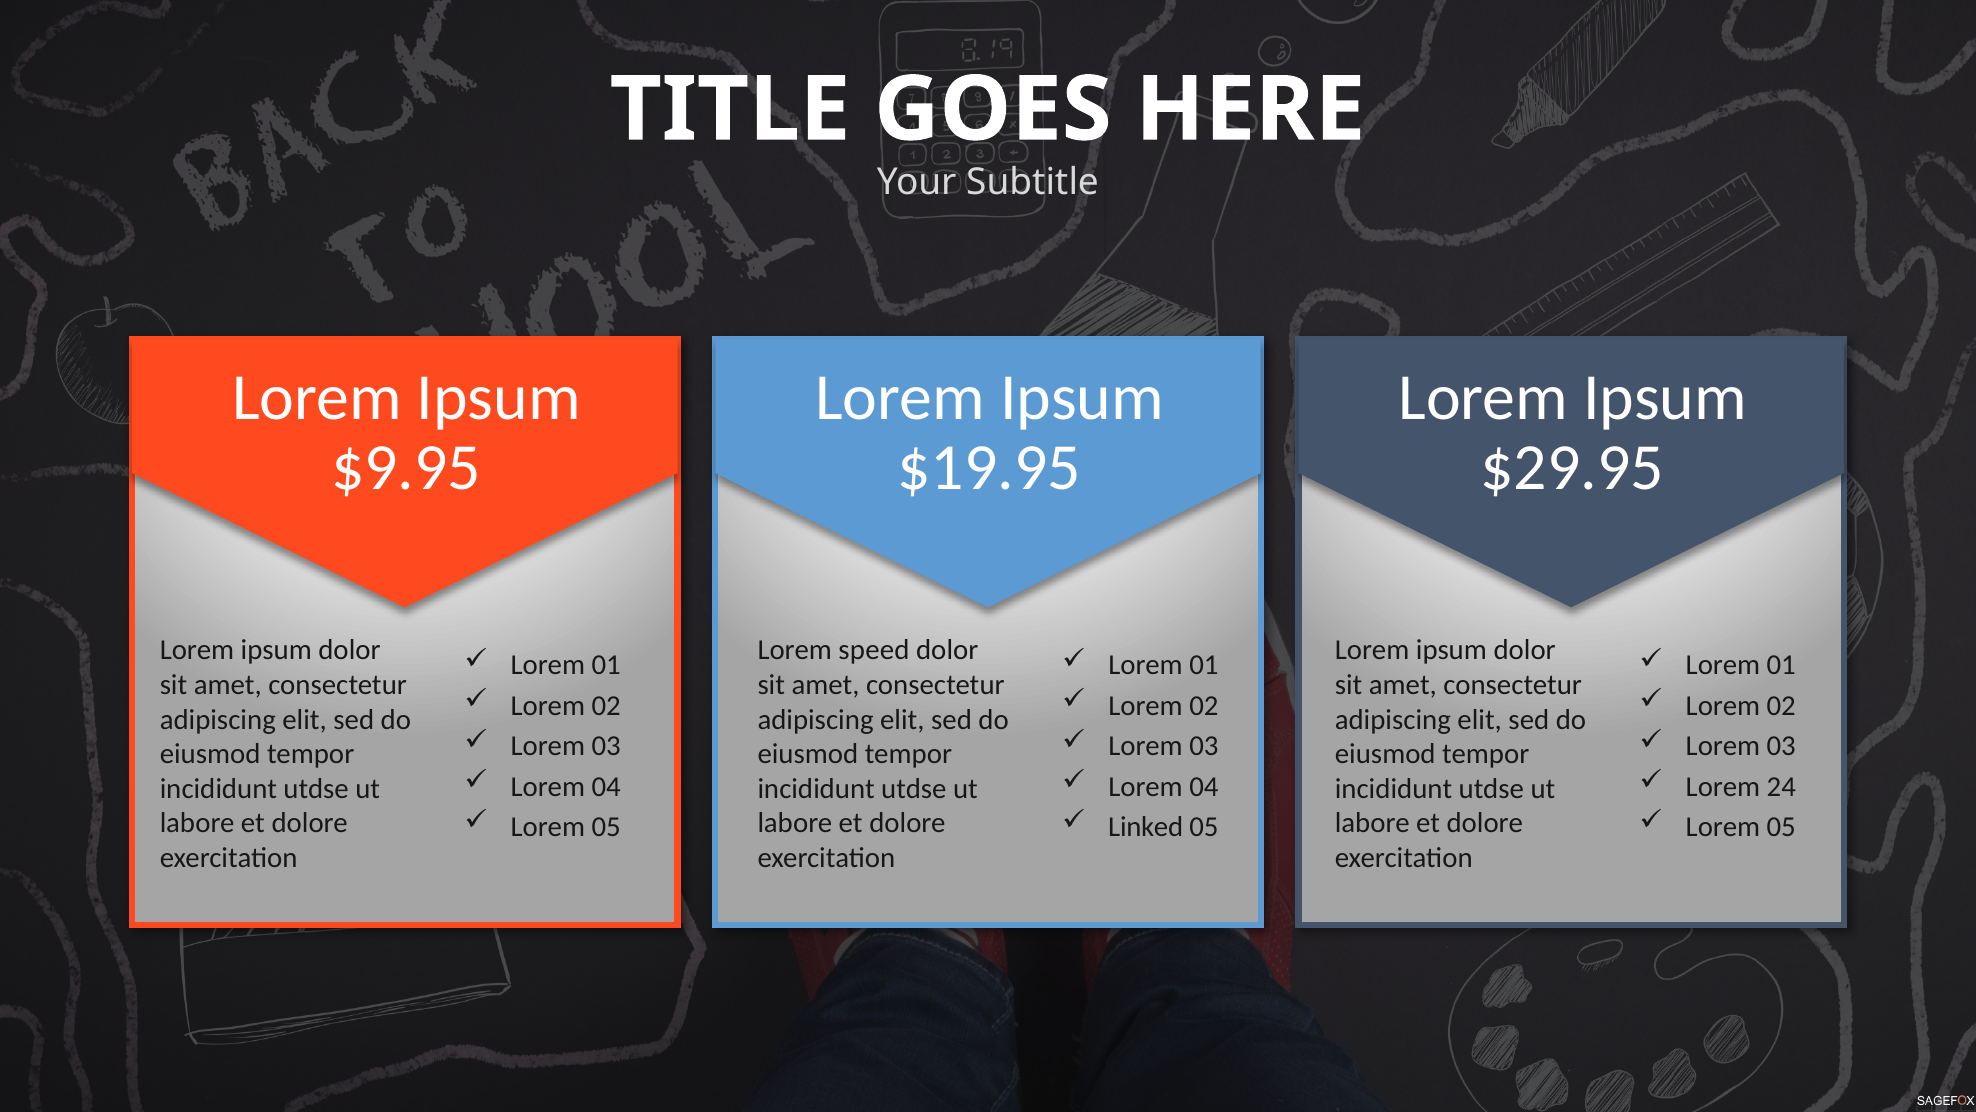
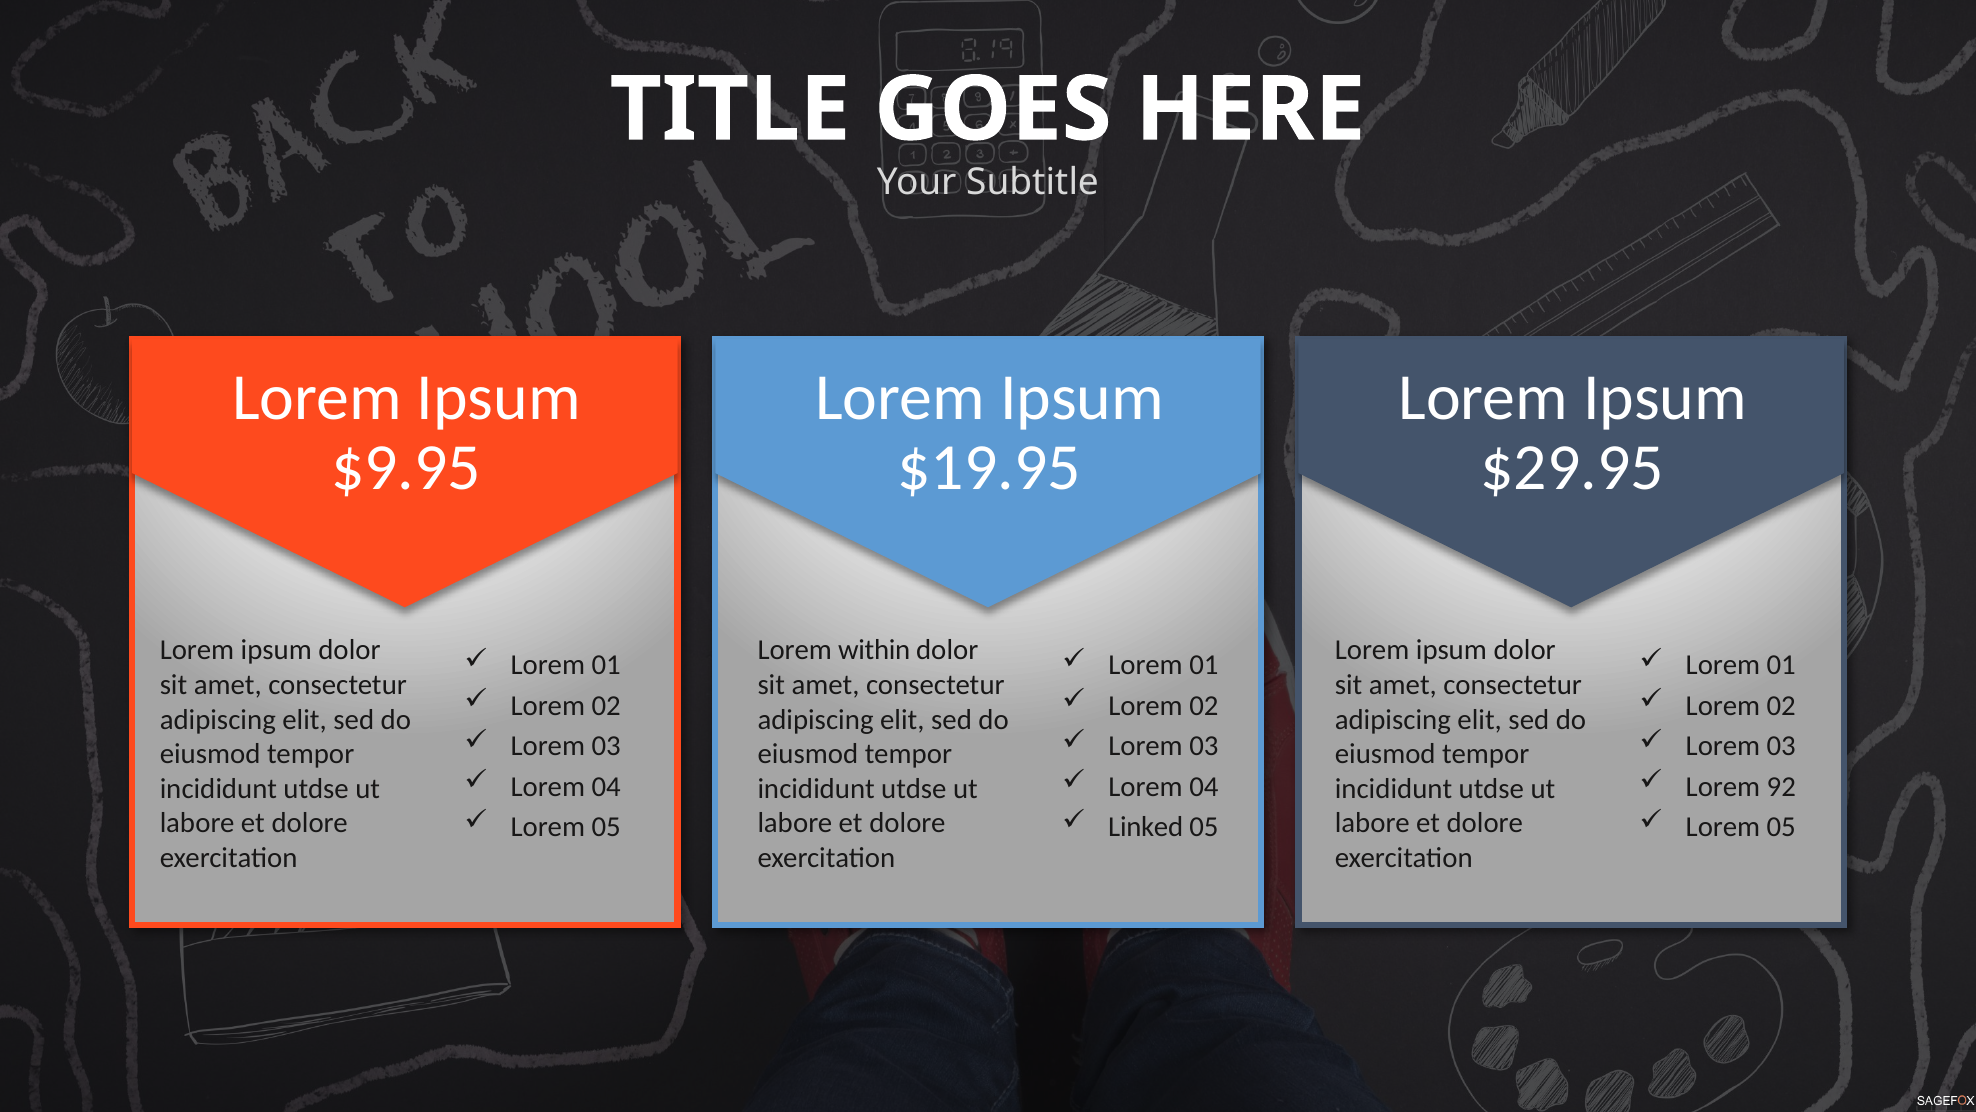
speed: speed -> within
24: 24 -> 92
